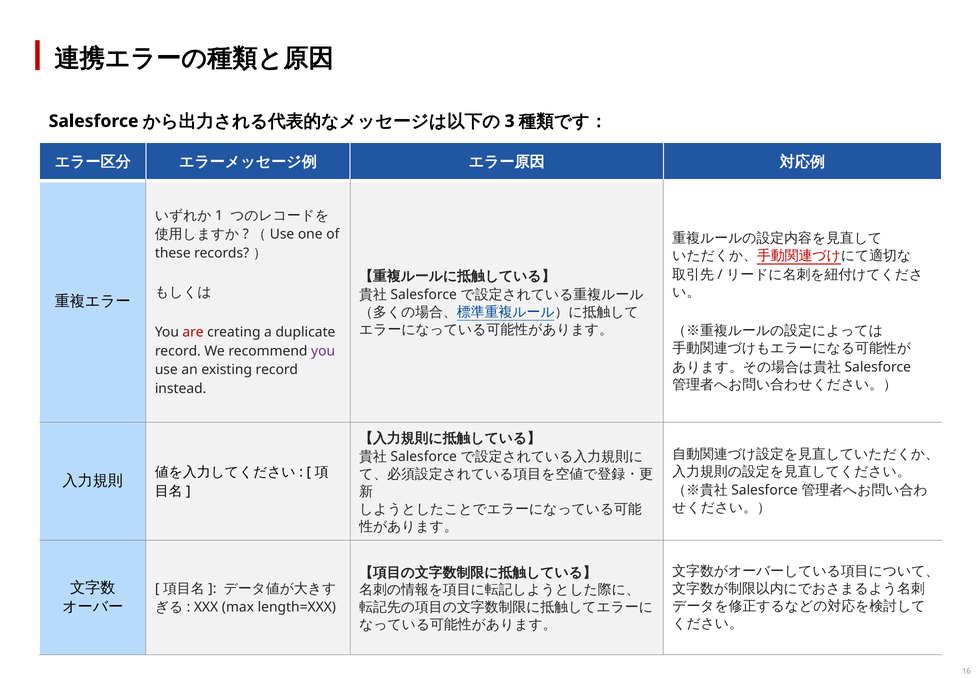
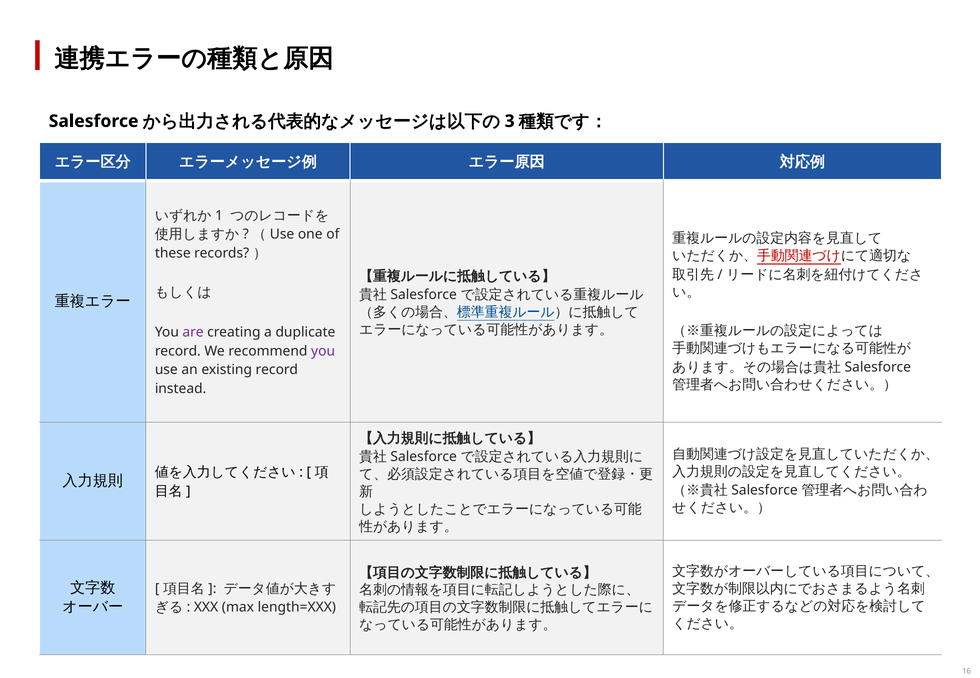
are colour: red -> purple
